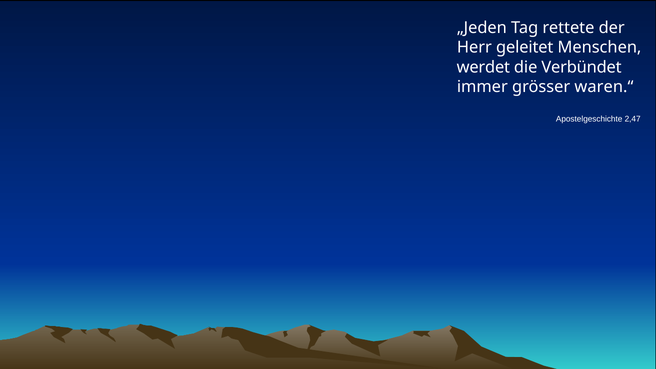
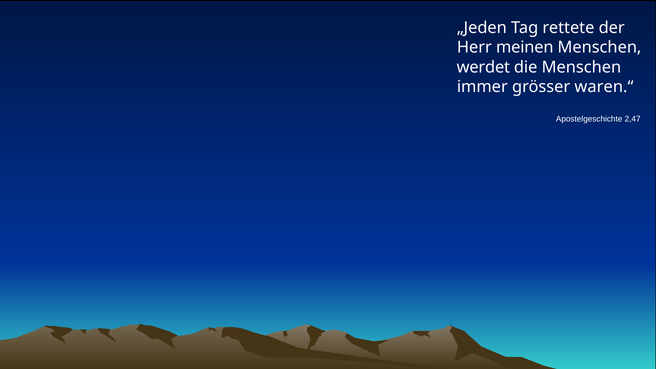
geleitet: geleitet -> meinen
die Verbündet: Verbündet -> Menschen
